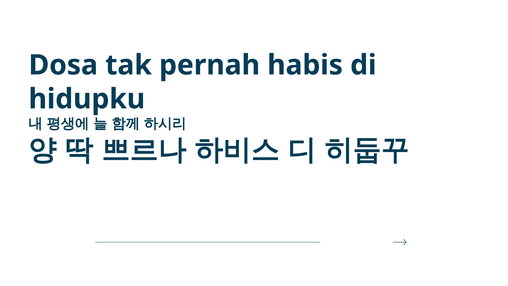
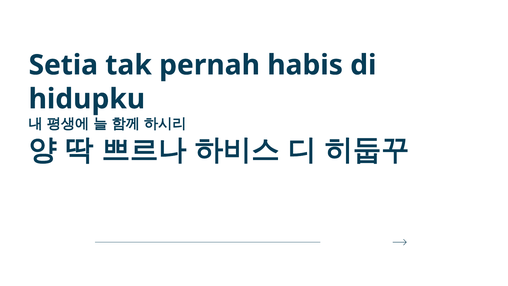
Dosa: Dosa -> Setia
